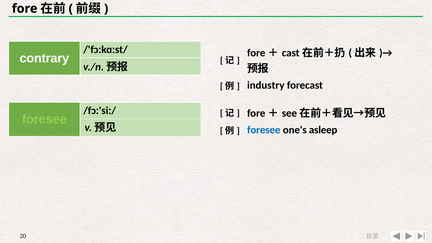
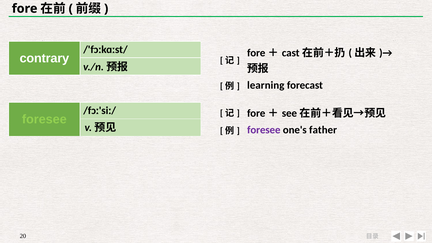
industry: industry -> learning
foresee at (264, 130) colour: blue -> purple
asleep: asleep -> father
